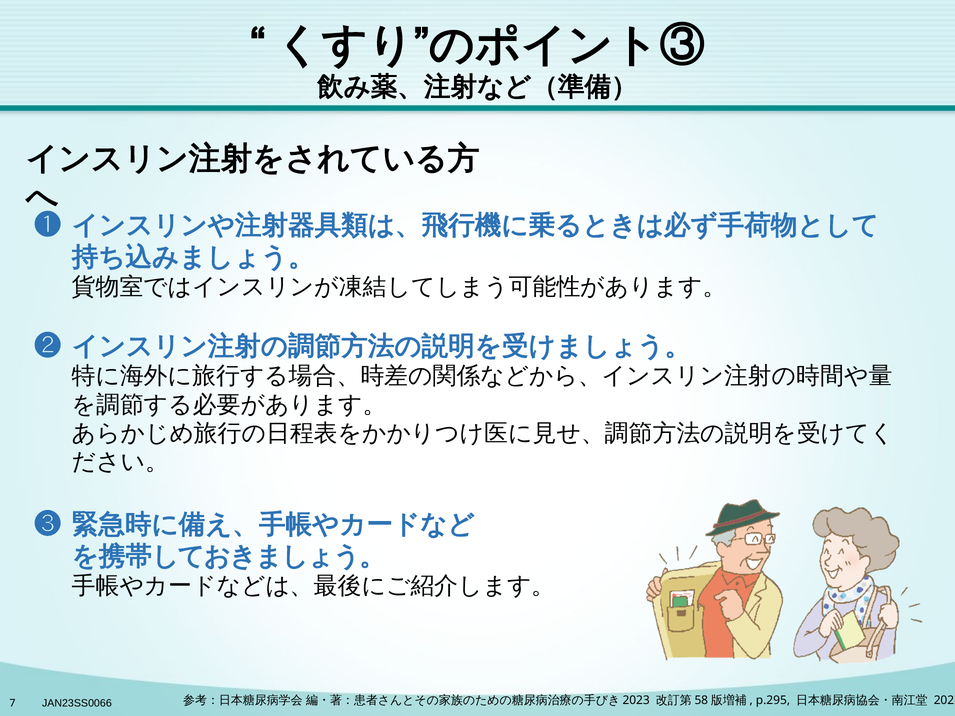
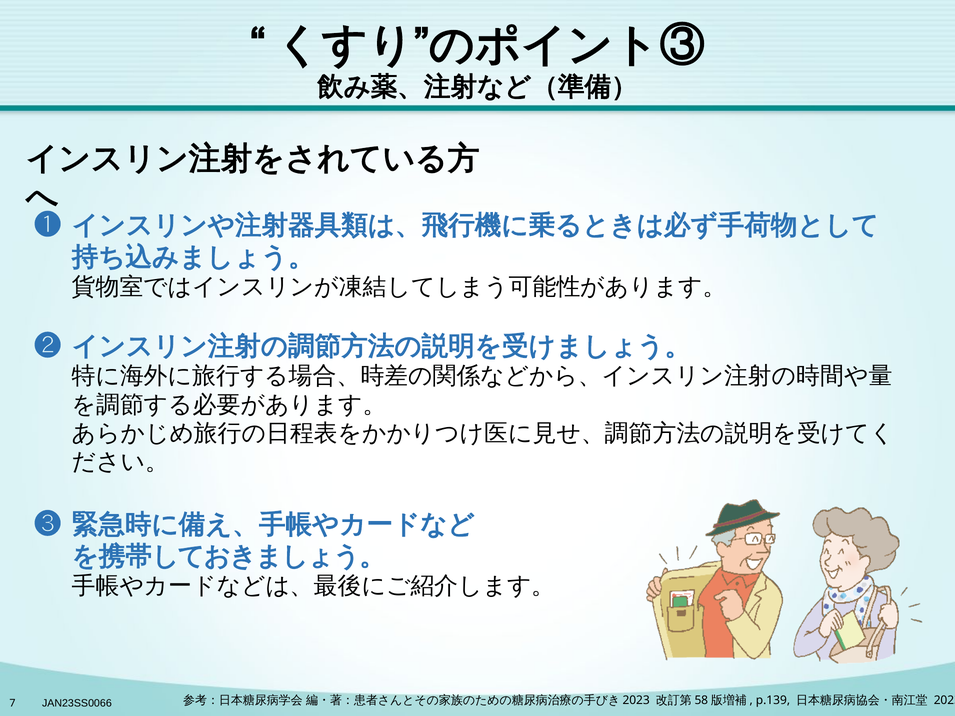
p.295: p.295 -> p.139
